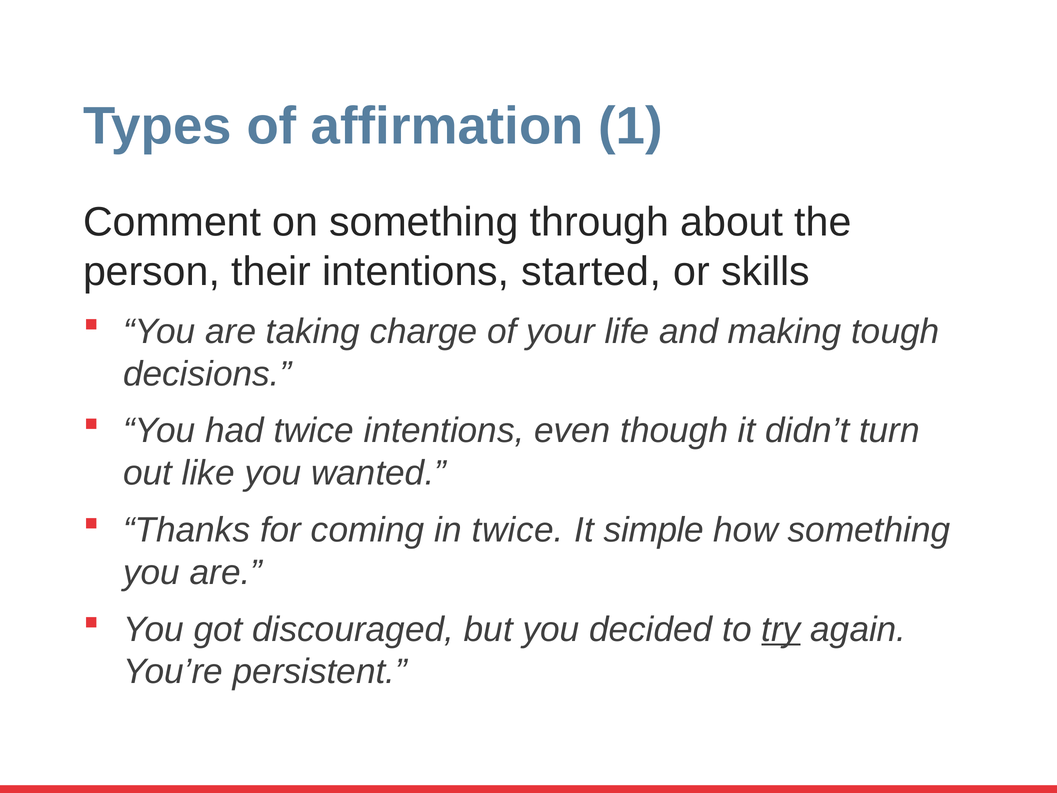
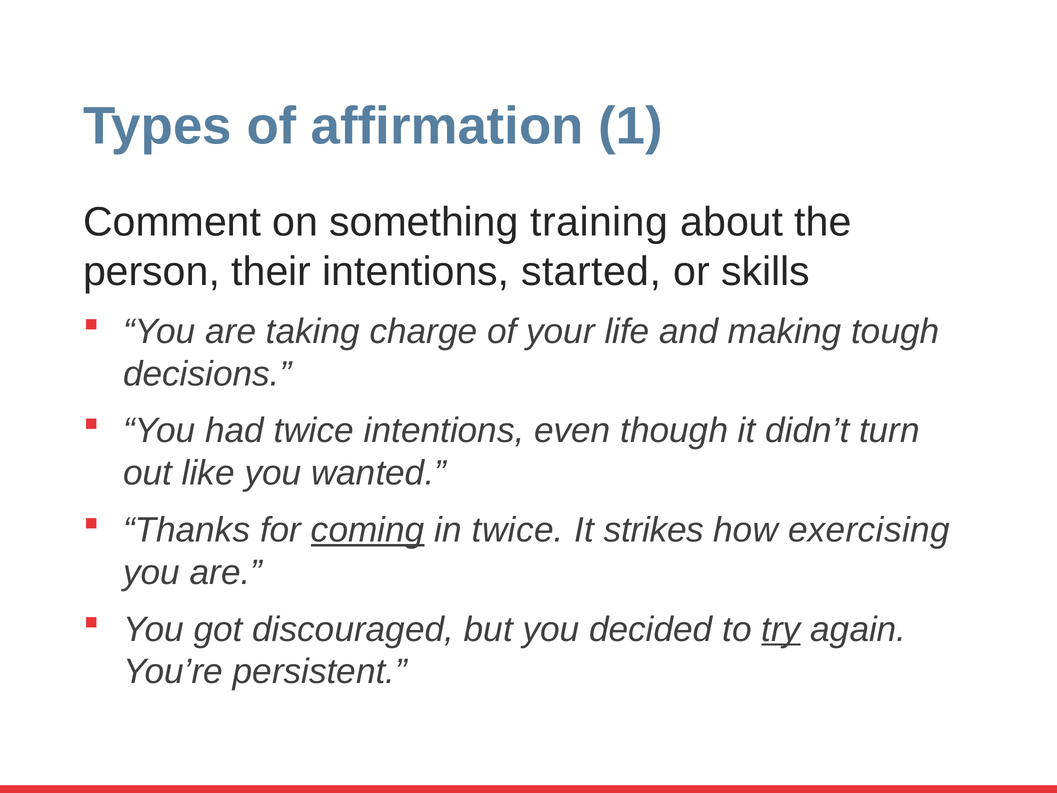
through: through -> training
coming underline: none -> present
simple: simple -> strikes
how something: something -> exercising
